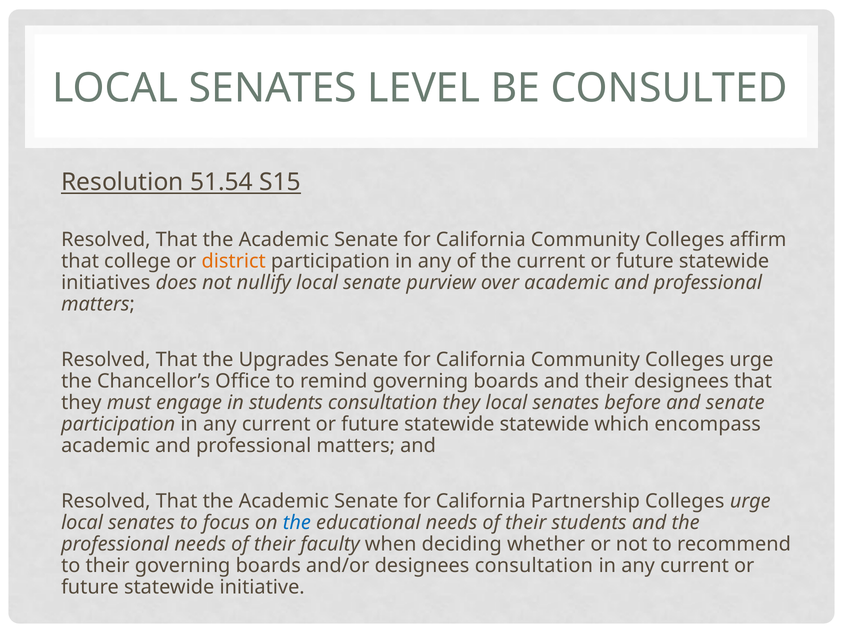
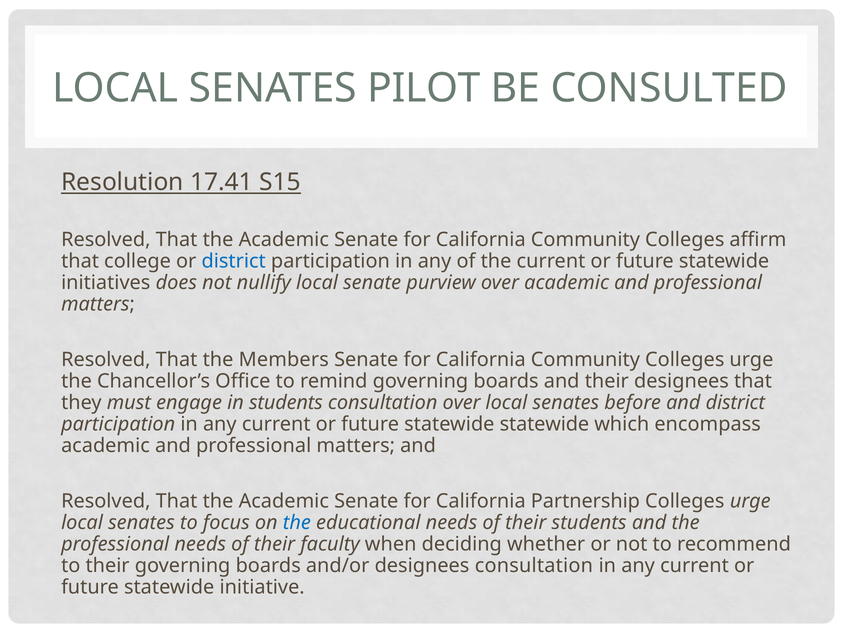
LEVEL: LEVEL -> PILOT
51.54: 51.54 -> 17.41
district at (234, 261) colour: orange -> blue
Upgrades: Upgrades -> Members
consultation they: they -> over
and senate: senate -> district
